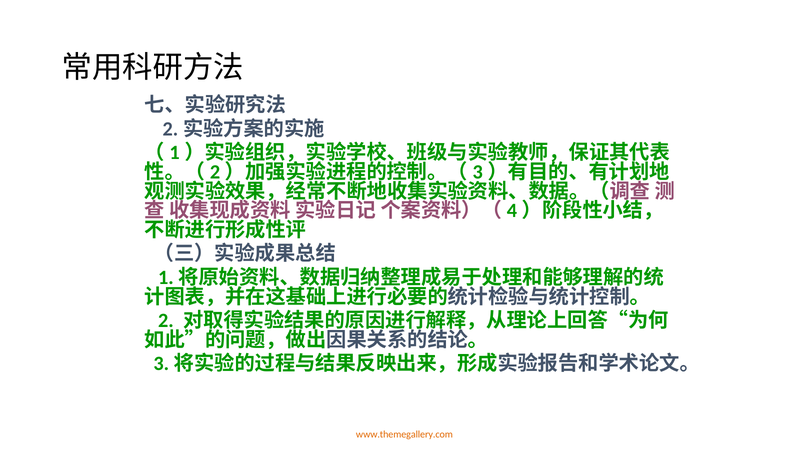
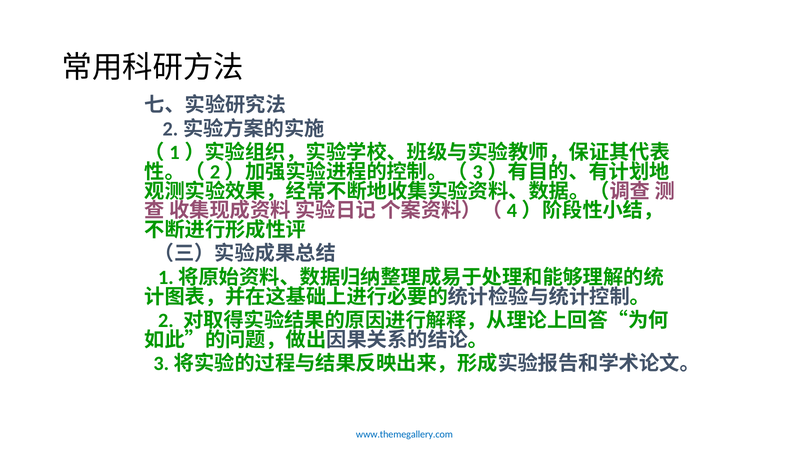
www.themegallery.com colour: orange -> blue
